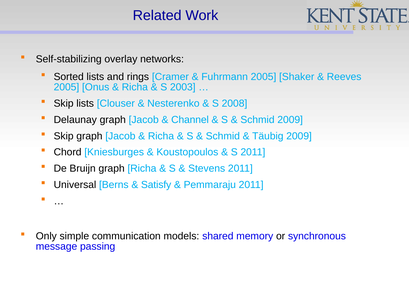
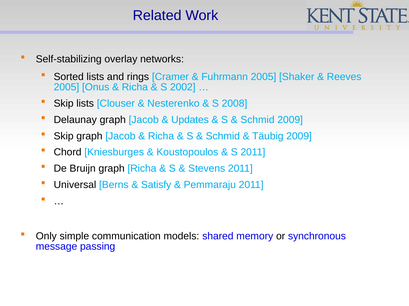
2003: 2003 -> 2002
Channel: Channel -> Updates
